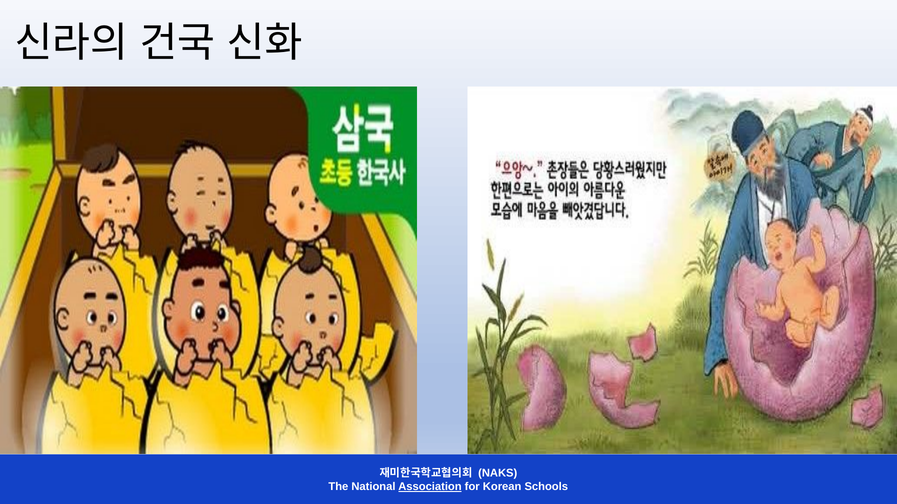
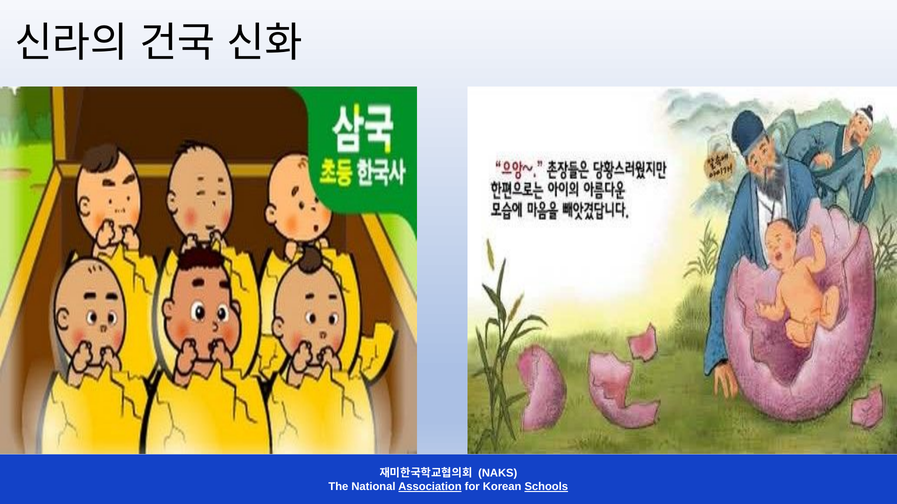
Schools underline: none -> present
